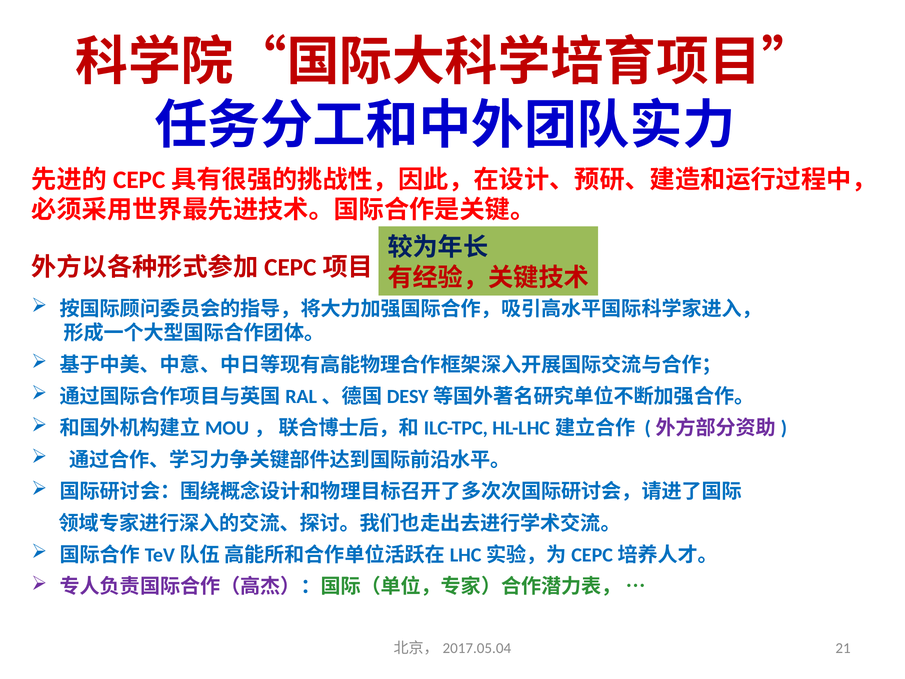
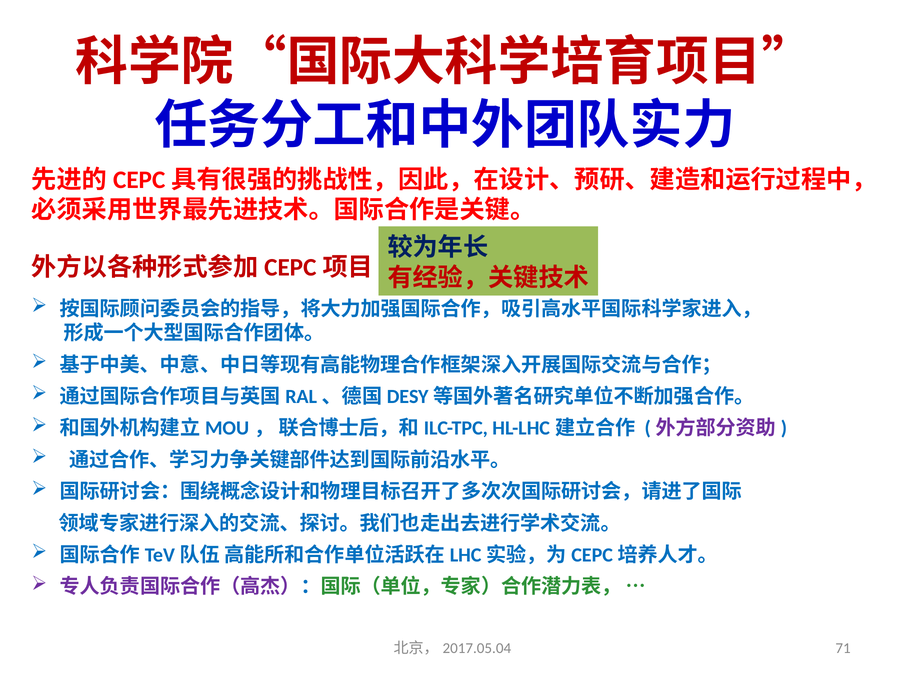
21: 21 -> 71
